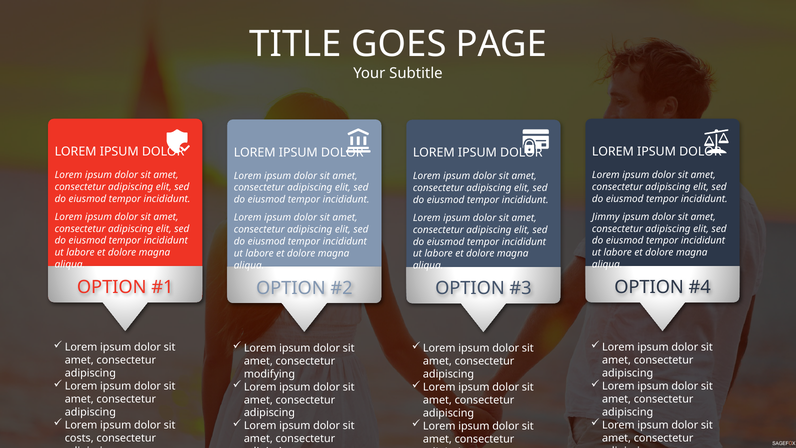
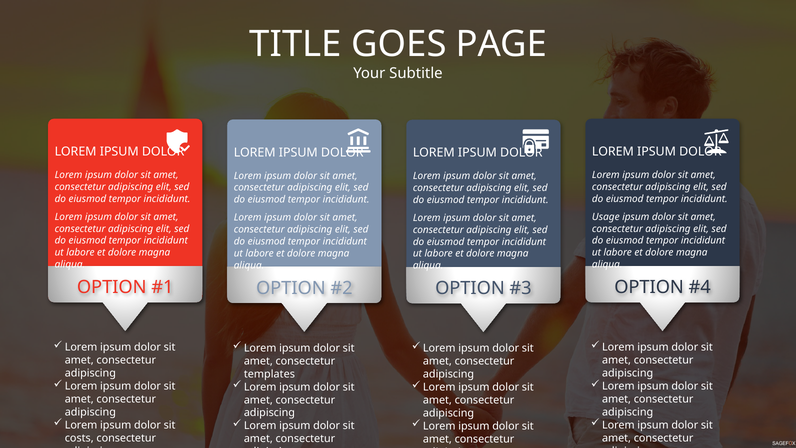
Jimmy: Jimmy -> Usage
modifying: modifying -> templates
